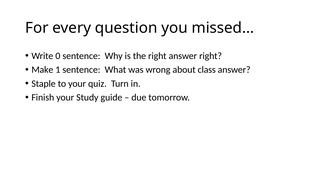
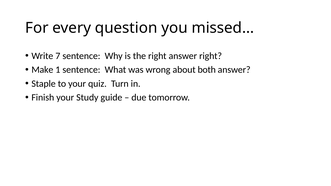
0: 0 -> 7
class: class -> both
